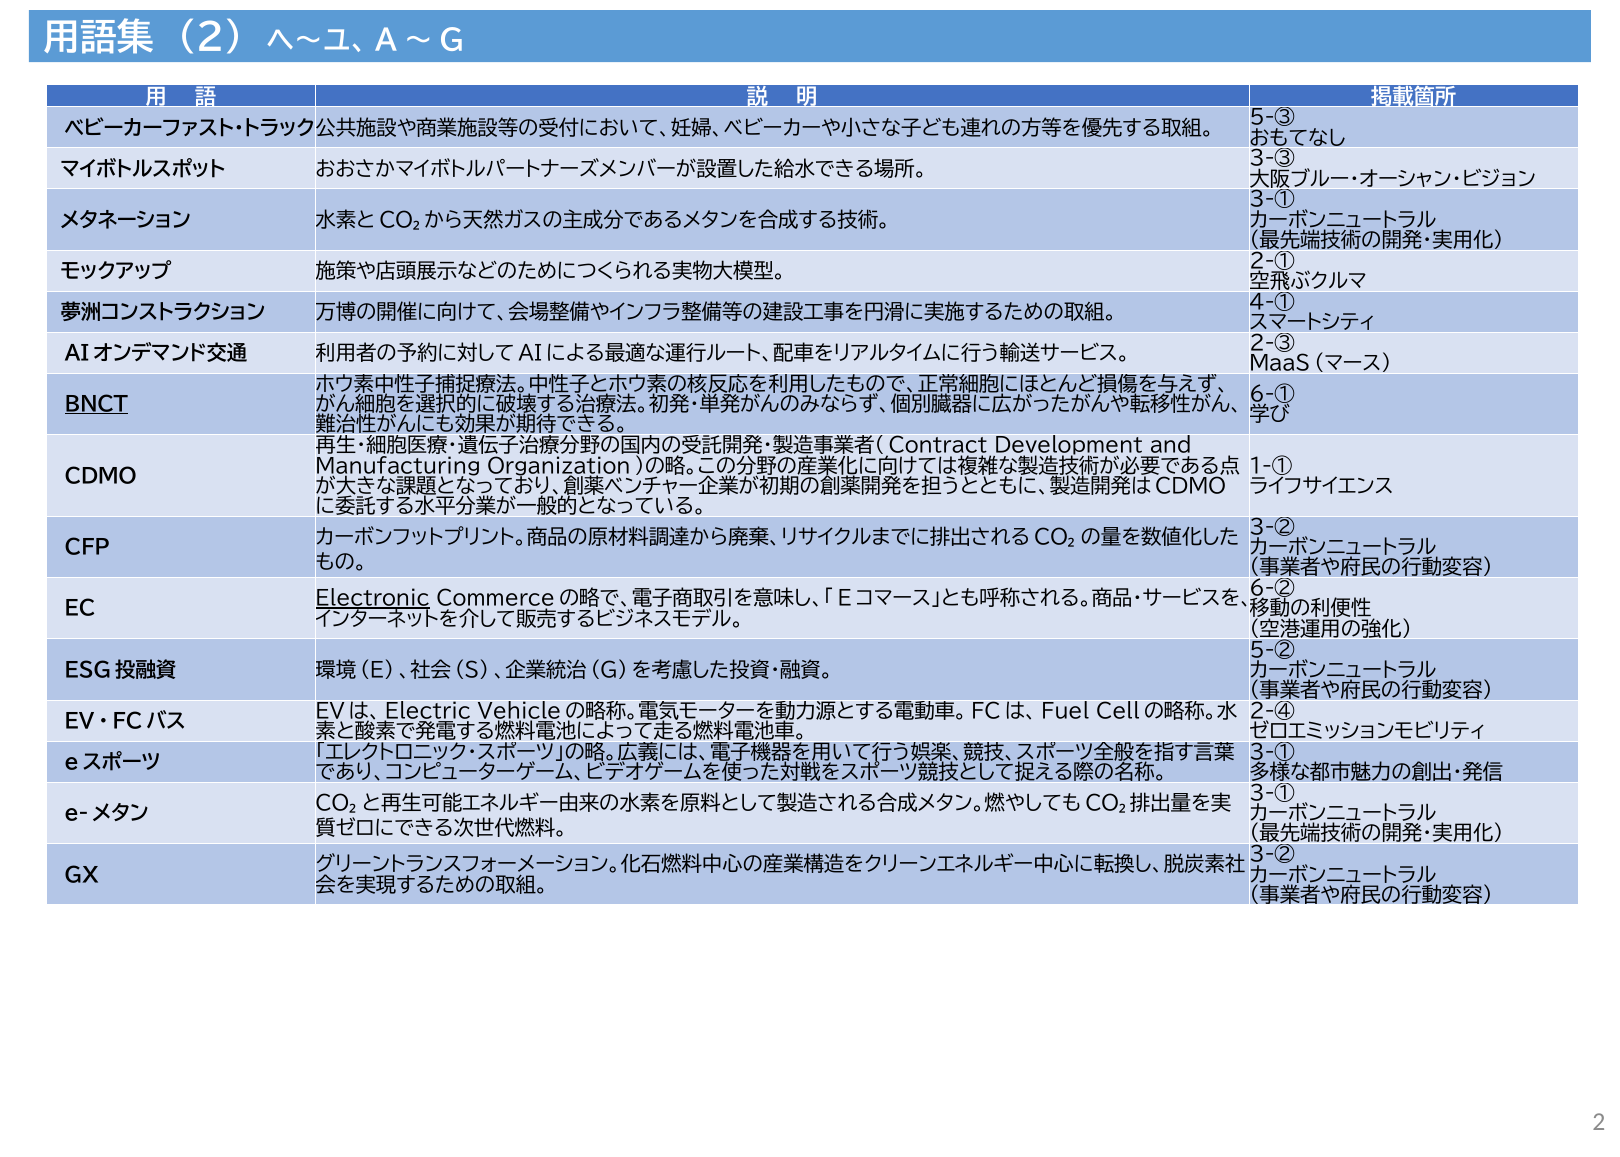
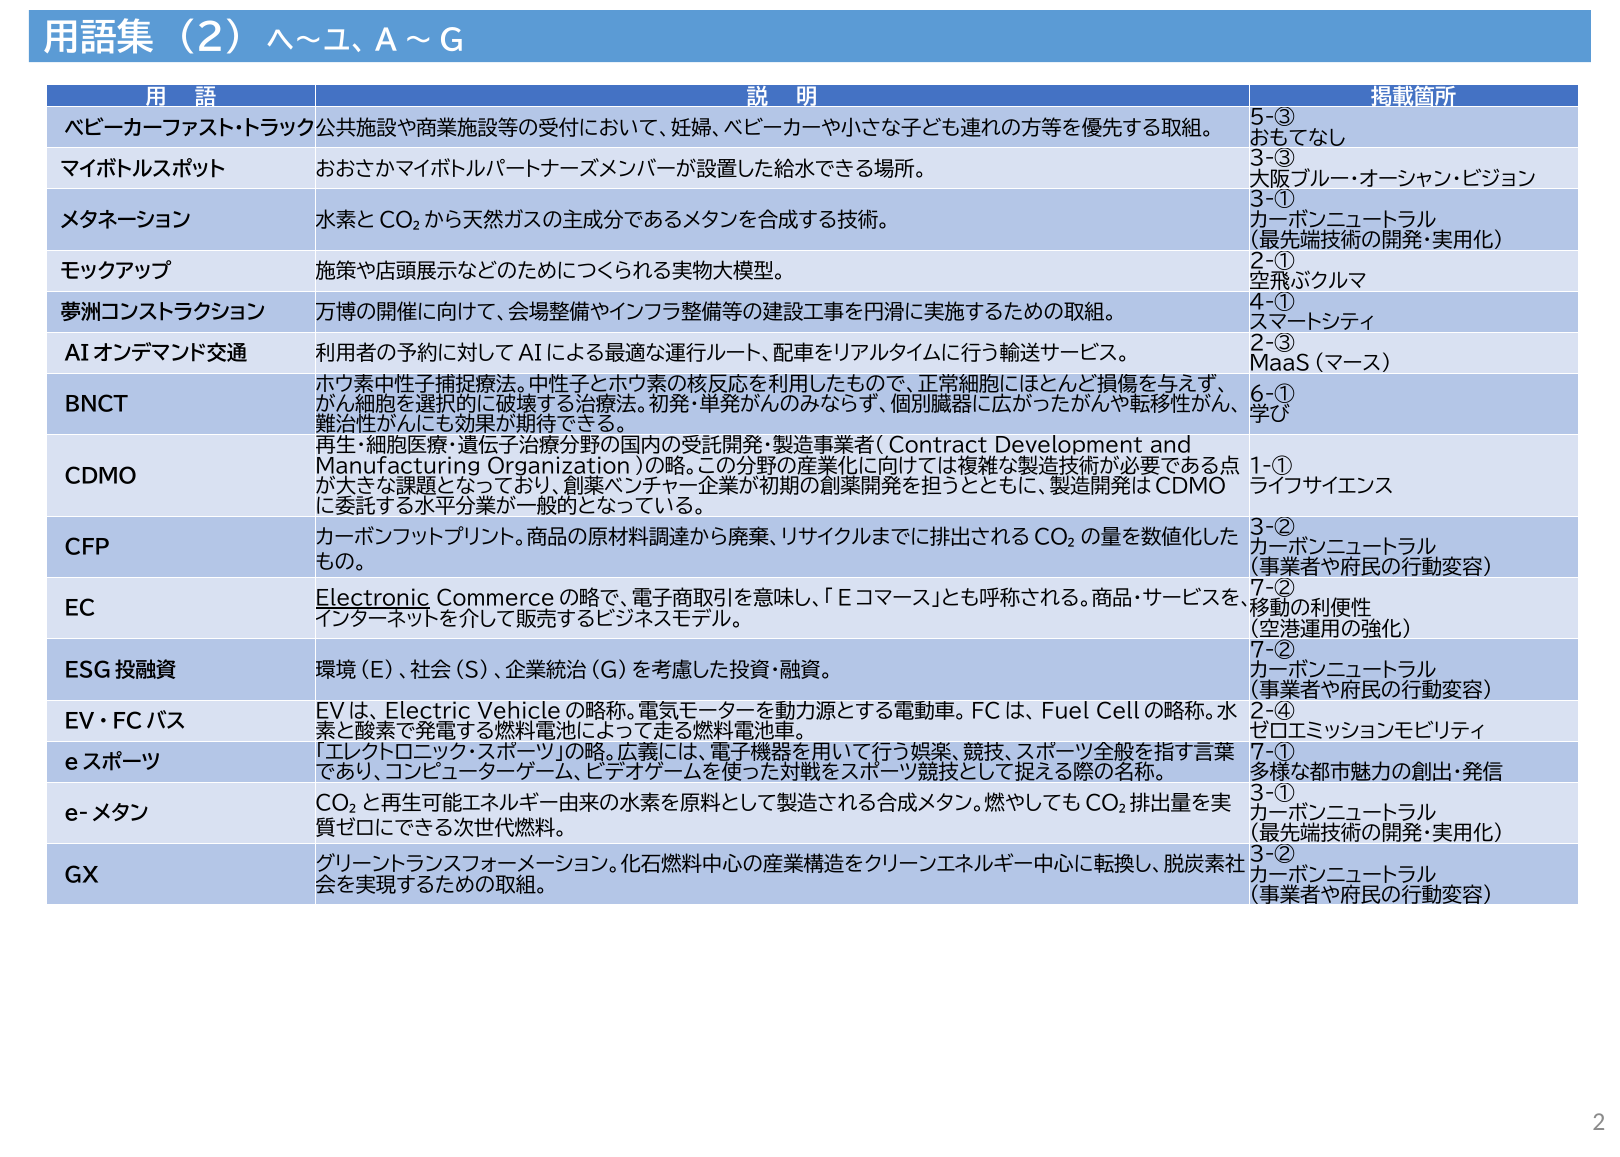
BNCT underline: present -> none
6-② at (1272, 589): 6-② -> 7-②
5-② at (1272, 650): 5-② -> 7-②
3-① at (1272, 753): 3-① -> 7-①
